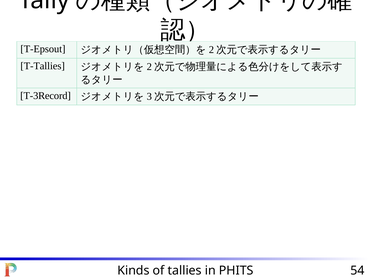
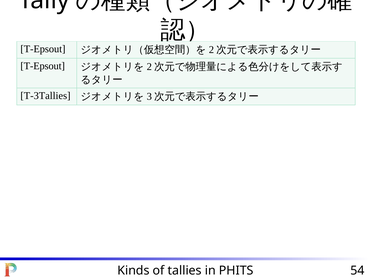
T-Tallies at (43, 66): T-Tallies -> T-Epsout
T-3Record: T-3Record -> T-3Tallies
